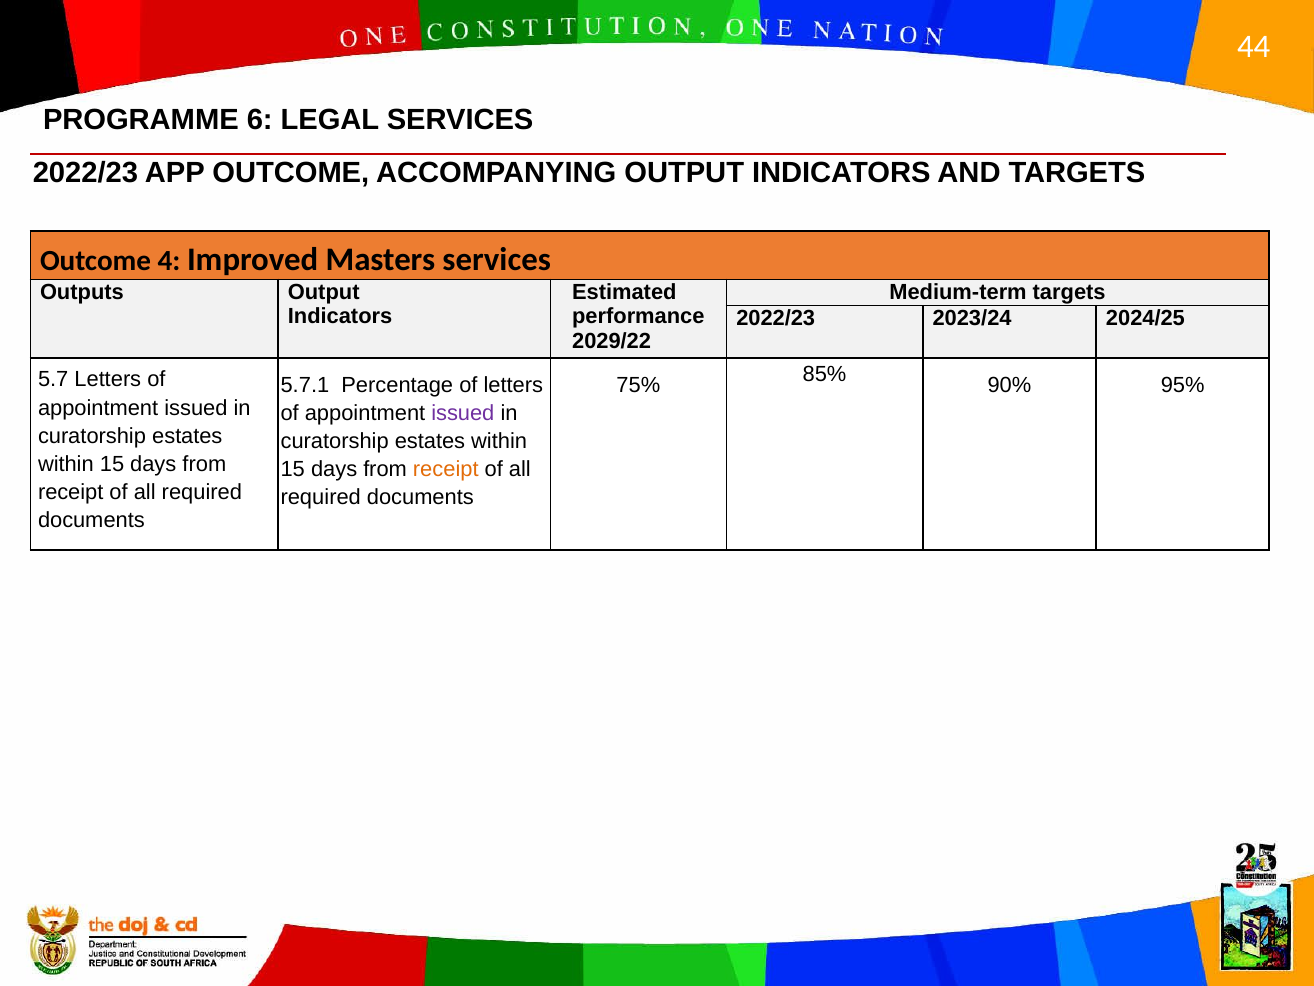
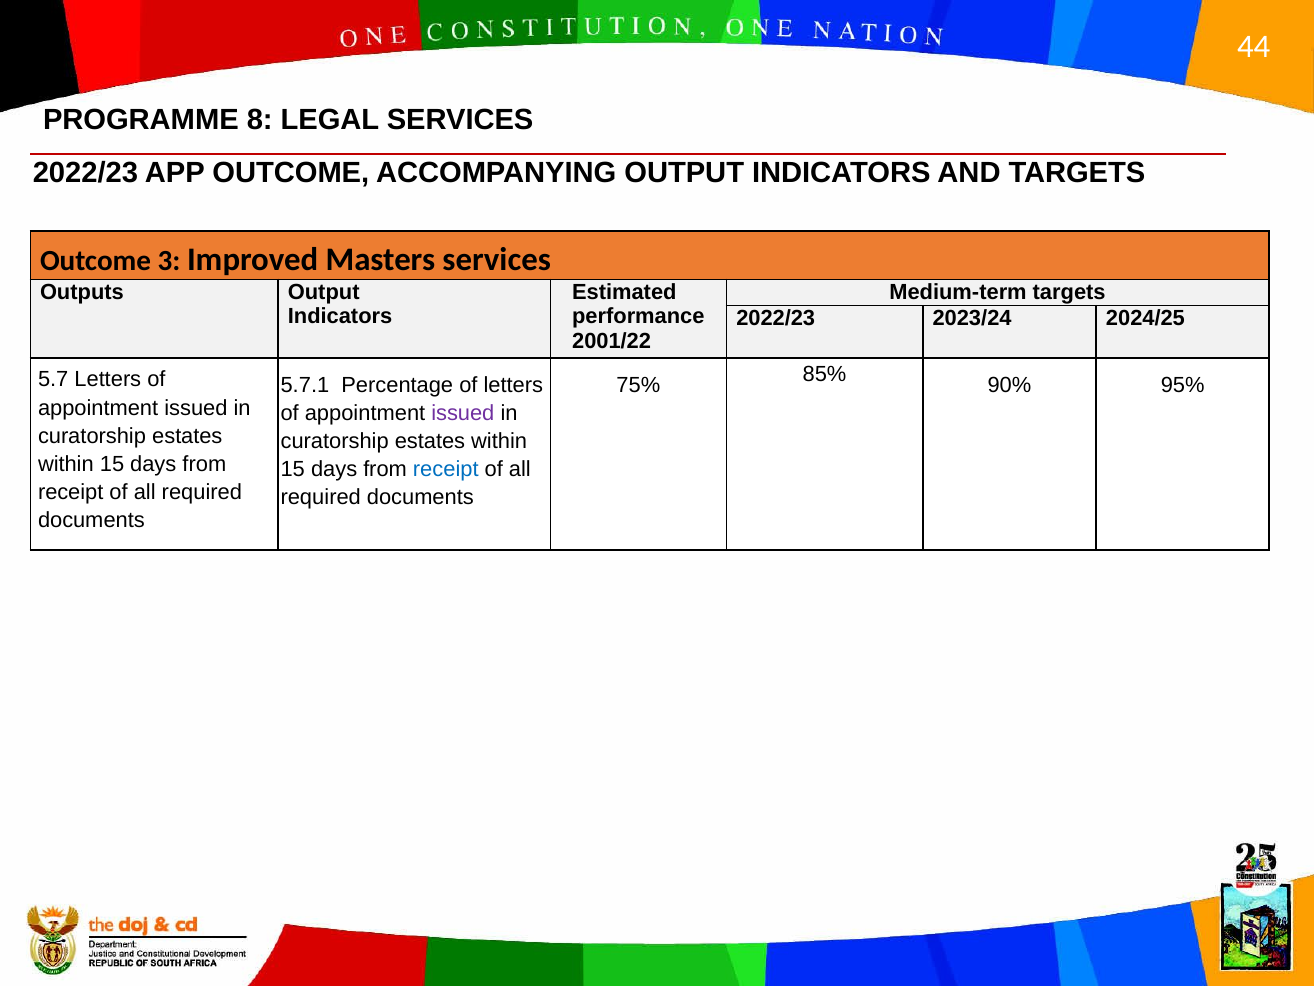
6: 6 -> 8
4: 4 -> 3
2029/22: 2029/22 -> 2001/22
receipt at (446, 469) colour: orange -> blue
